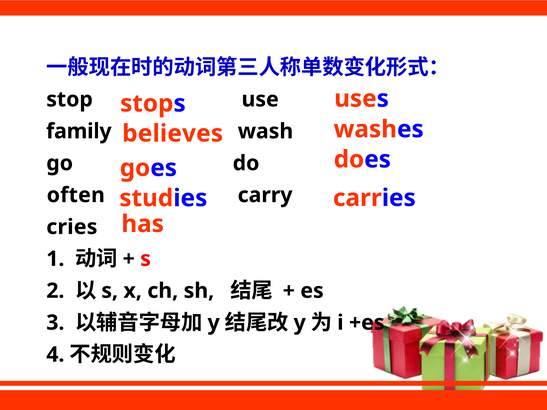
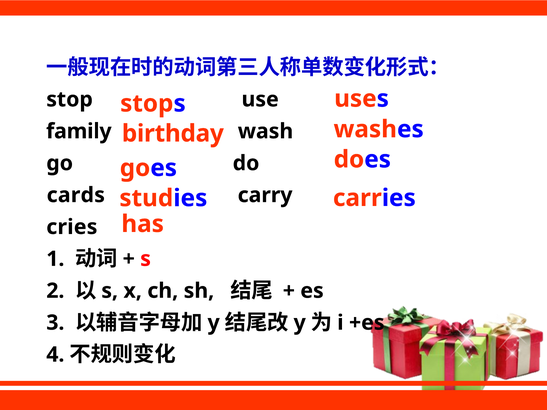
believes: believes -> birthday
often: often -> cards
